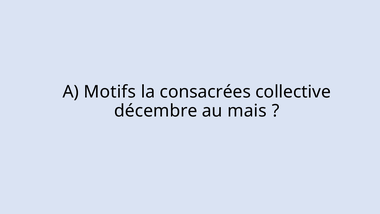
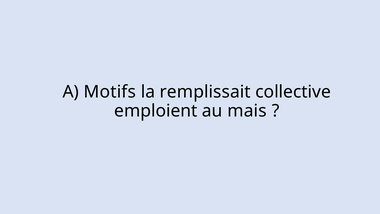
consacrées: consacrées -> remplissait
décembre: décembre -> emploient
